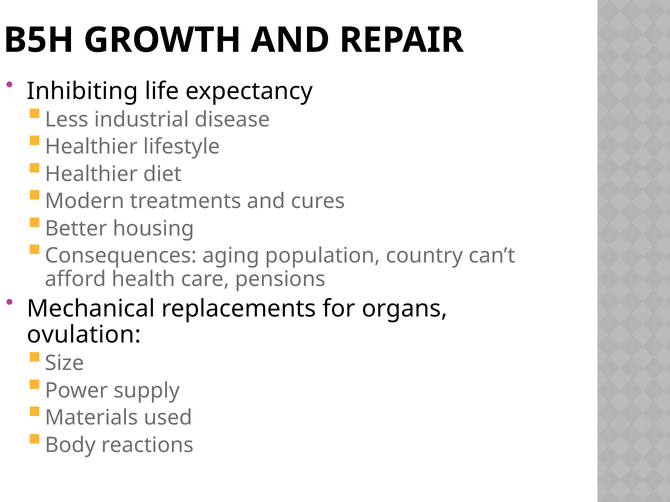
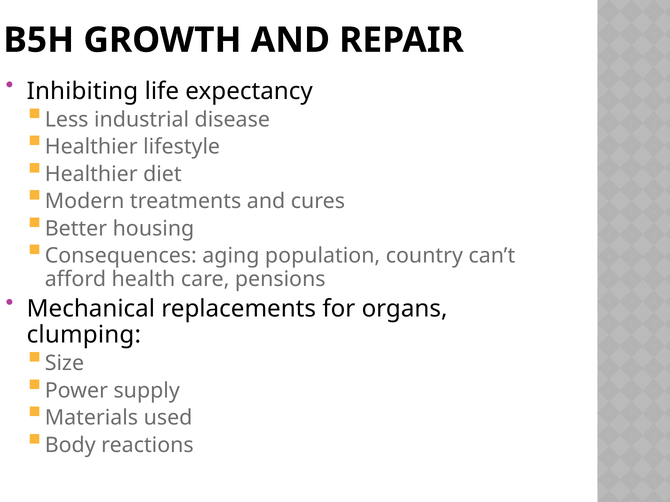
ovulation: ovulation -> clumping
